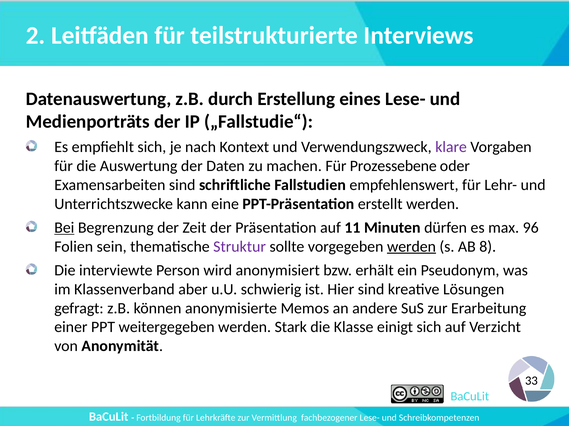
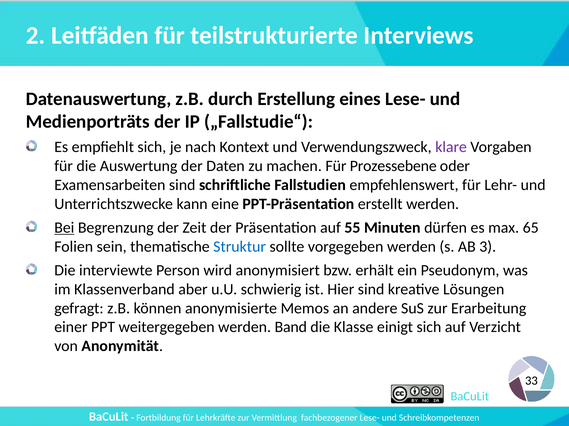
11: 11 -> 55
96: 96 -> 65
Struktur colour: purple -> blue
werden at (411, 247) underline: present -> none
8: 8 -> 3
Stark: Stark -> Band
